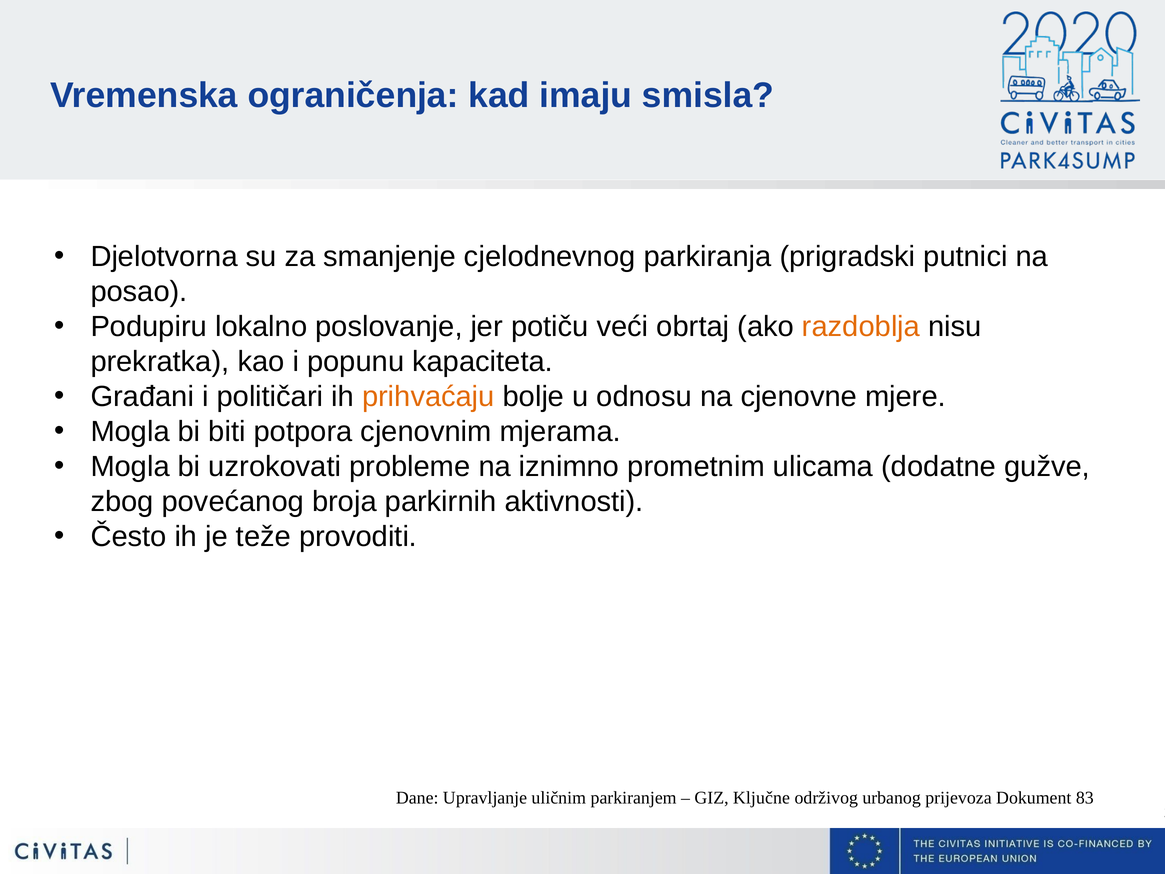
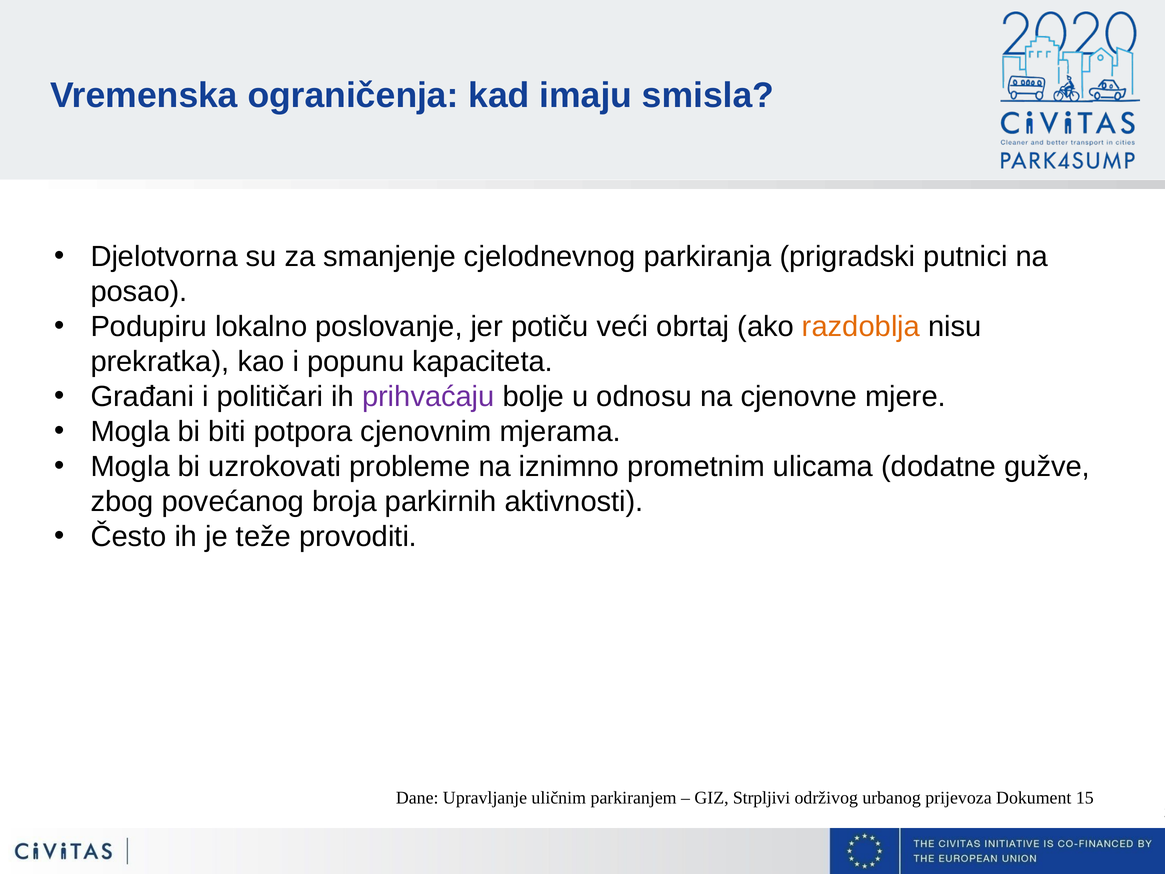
prihvaćaju colour: orange -> purple
Ključne: Ključne -> Strpljivi
83: 83 -> 15
